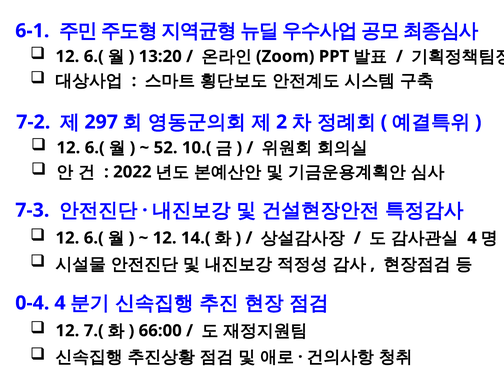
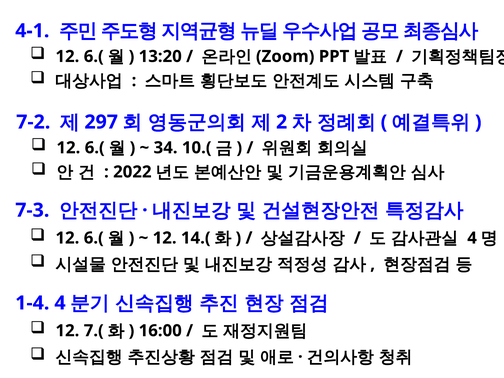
6-1: 6-1 -> 4-1
52: 52 -> 34
0-4: 0-4 -> 1-4
66:00: 66:00 -> 16:00
